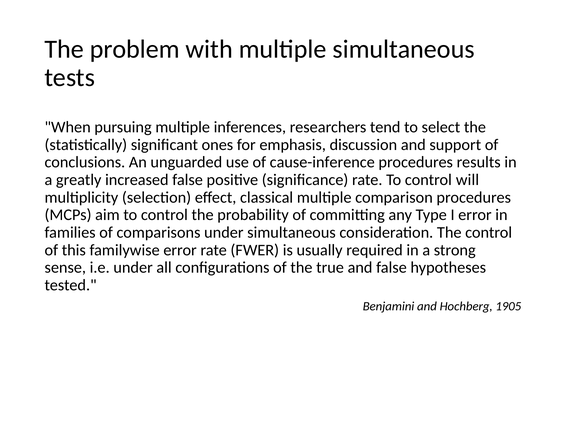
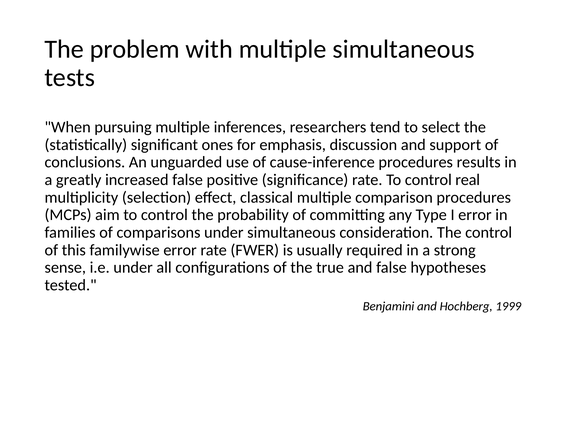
will: will -> real
1905: 1905 -> 1999
